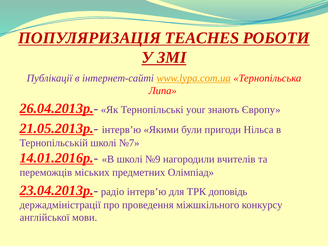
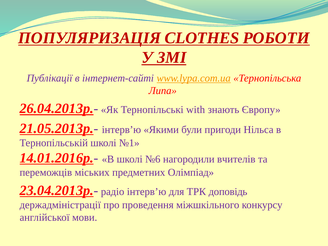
TEACHES: TEACHES -> CLOTHES
your: your -> with
№7: №7 -> №1
№9: №9 -> №6
